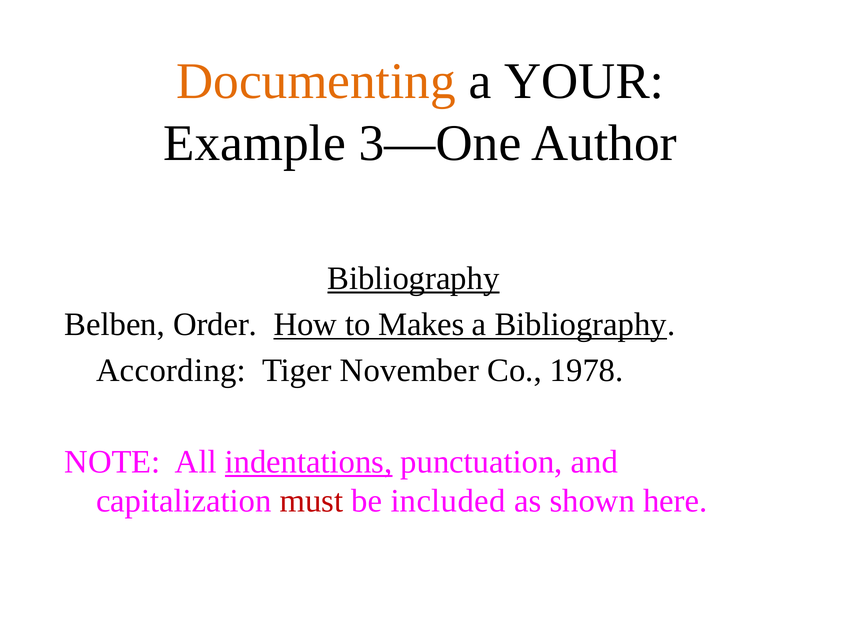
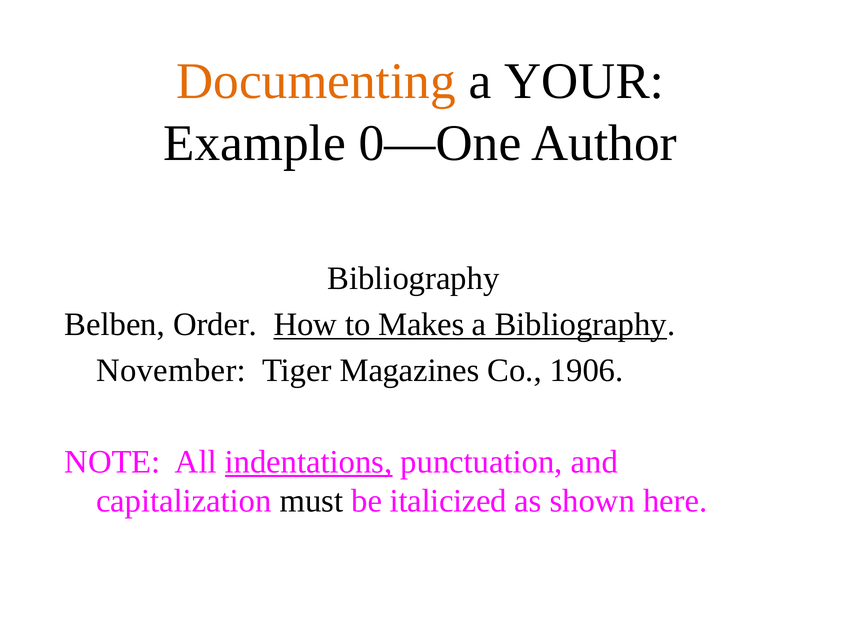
3—One: 3—One -> 0—One
Bibliography at (413, 278) underline: present -> none
According: According -> November
November: November -> Magazines
1978: 1978 -> 1906
must colour: red -> black
included: included -> italicized
